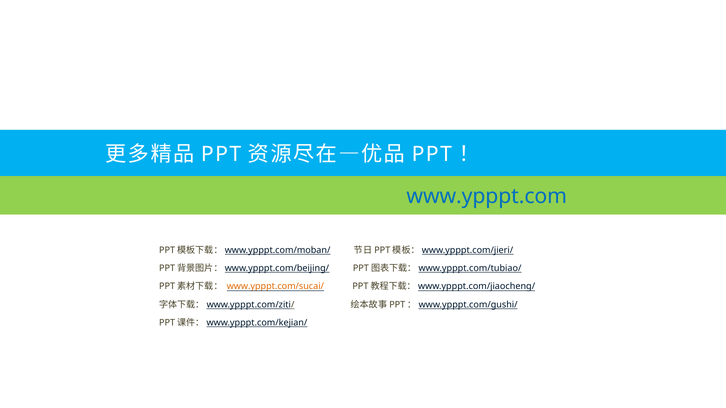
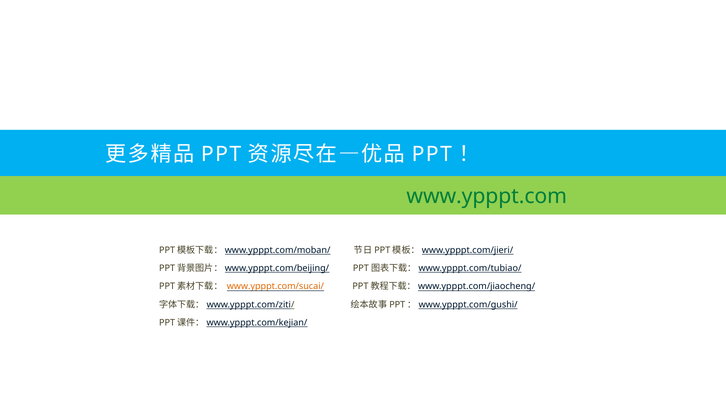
www.ypppt.com colour: blue -> green
